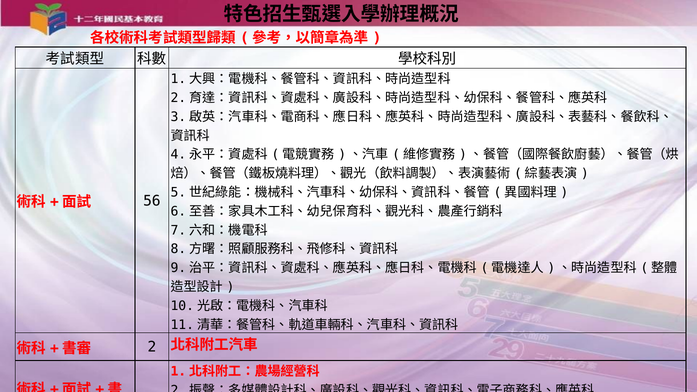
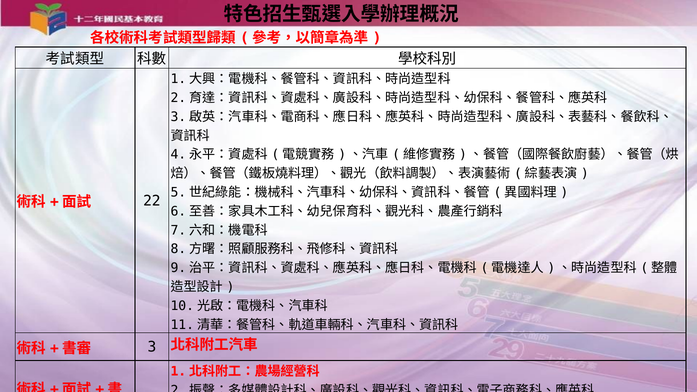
56: 56 -> 22
2: 2 -> 3
